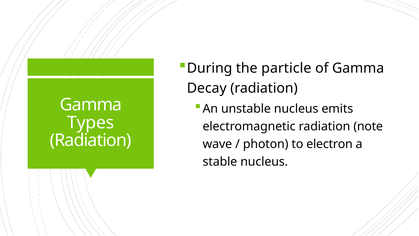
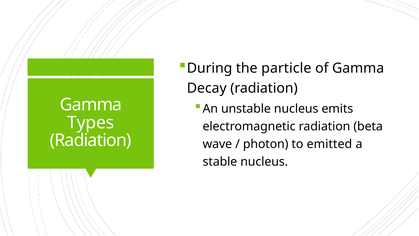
note: note -> beta
electron: electron -> emitted
